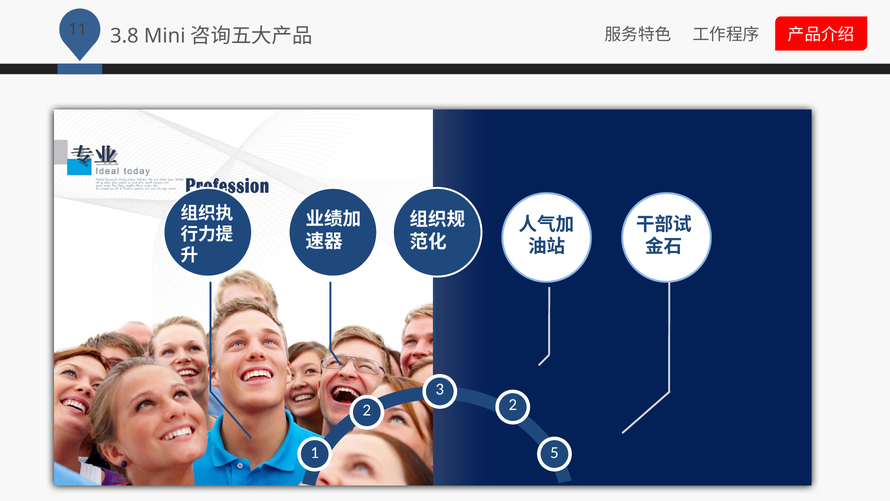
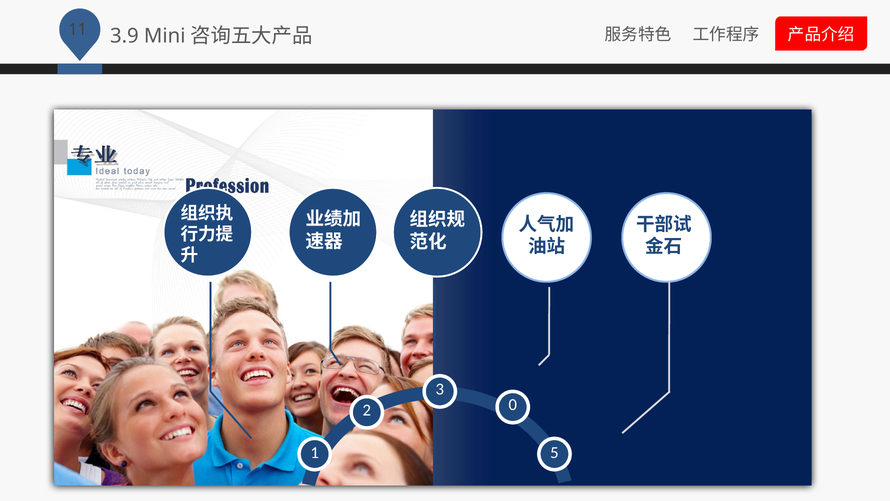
3.8: 3.8 -> 3.9
2 2: 2 -> 0
